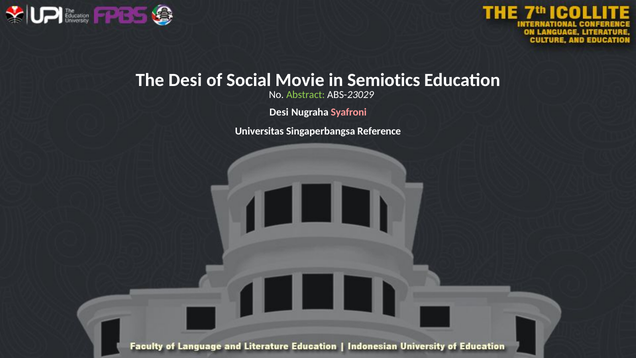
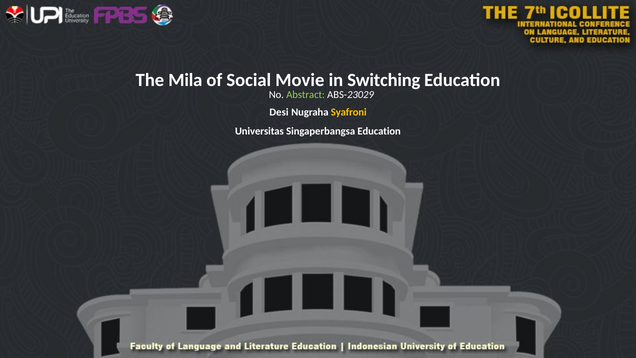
The Desi: Desi -> Mila
Semiotics: Semiotics -> Switching
Syafroni colour: pink -> yellow
Singaperbangsa Reference: Reference -> Education
